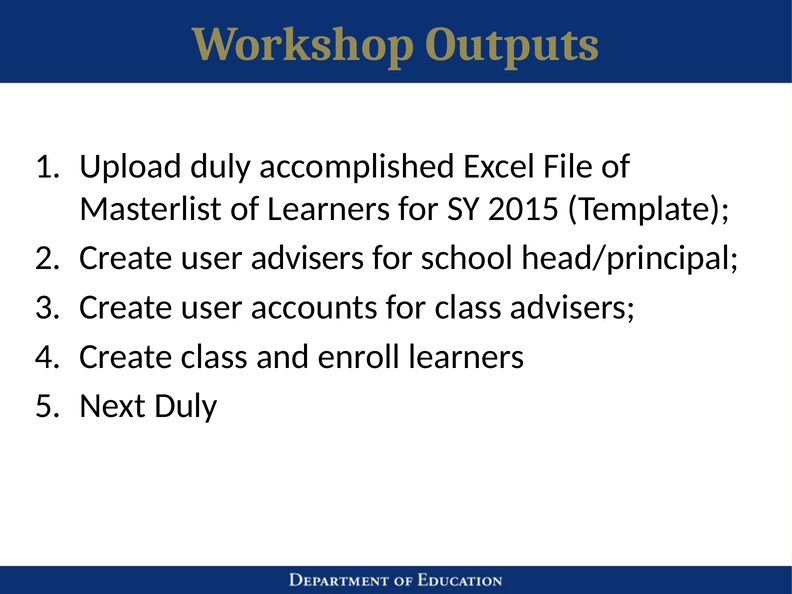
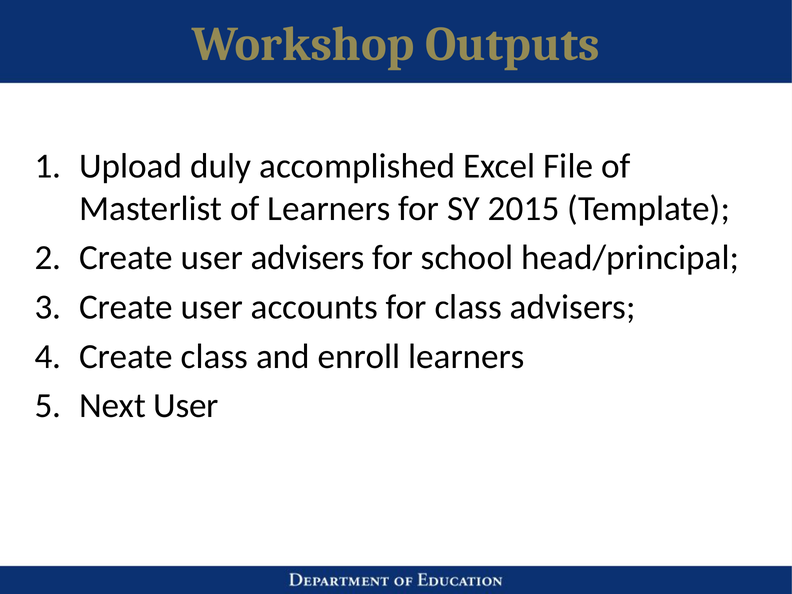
Next Duly: Duly -> User
